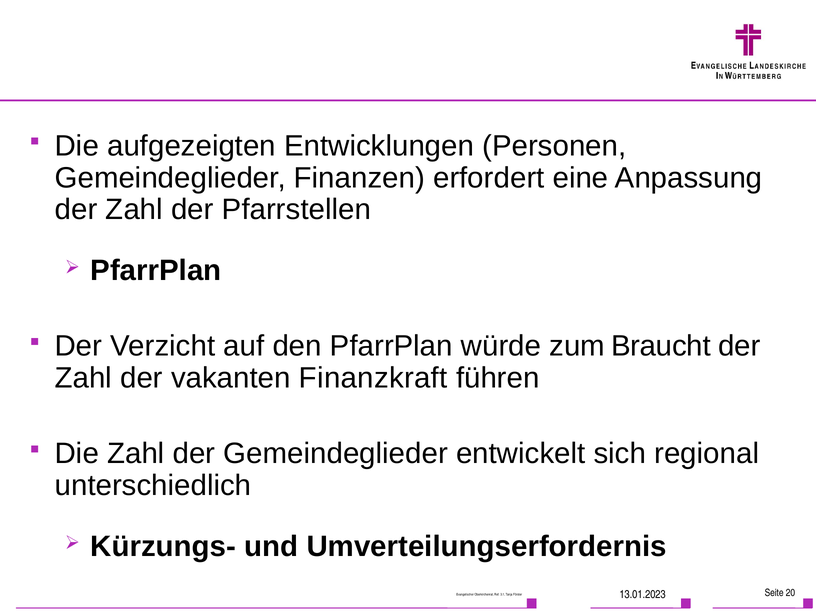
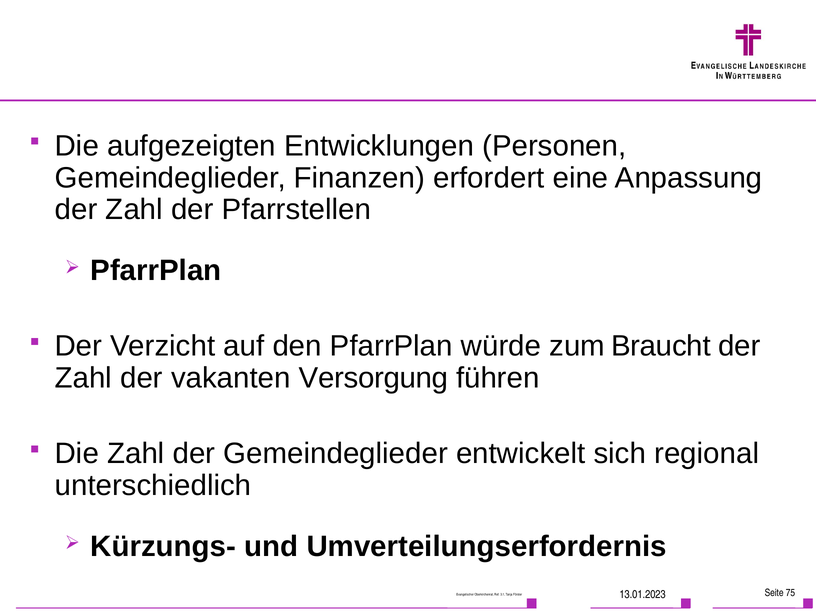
Finanzkraft: Finanzkraft -> Versorgung
20: 20 -> 75
